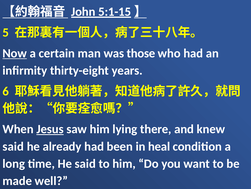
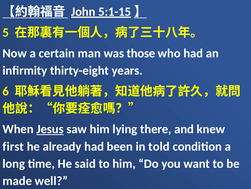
Now underline: present -> none
said at (13, 146): said -> first
heal: heal -> told
